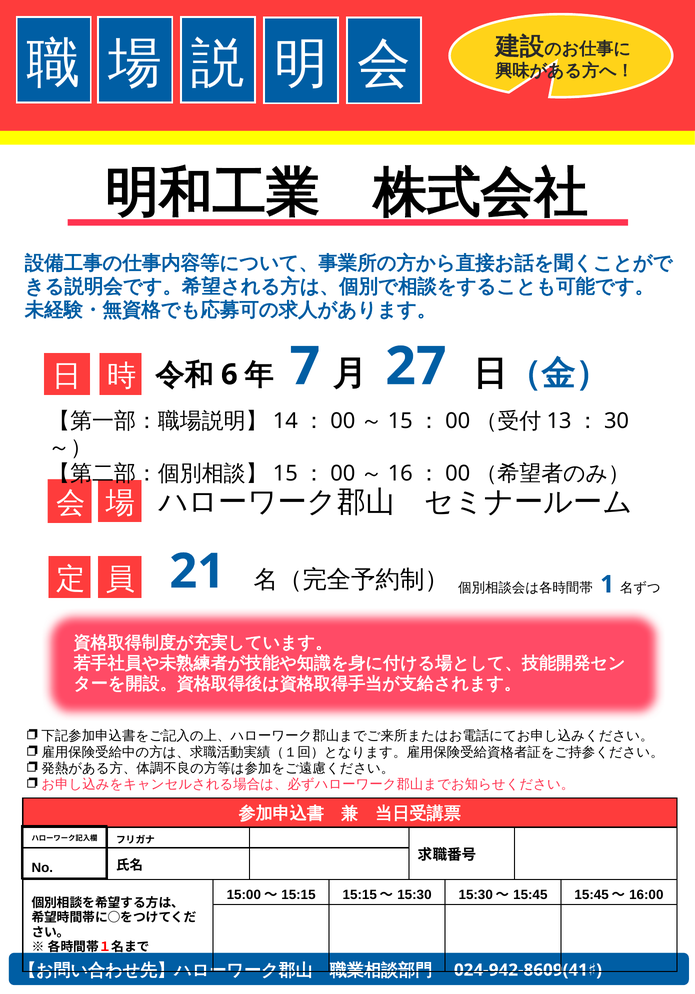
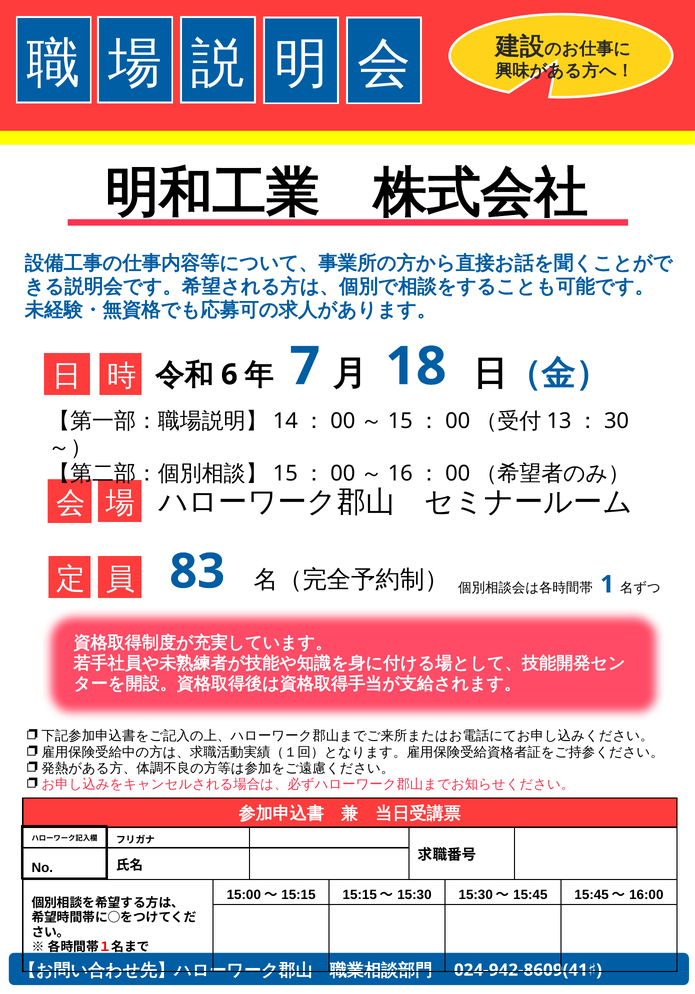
27: 27 -> 18
21: 21 -> 83
